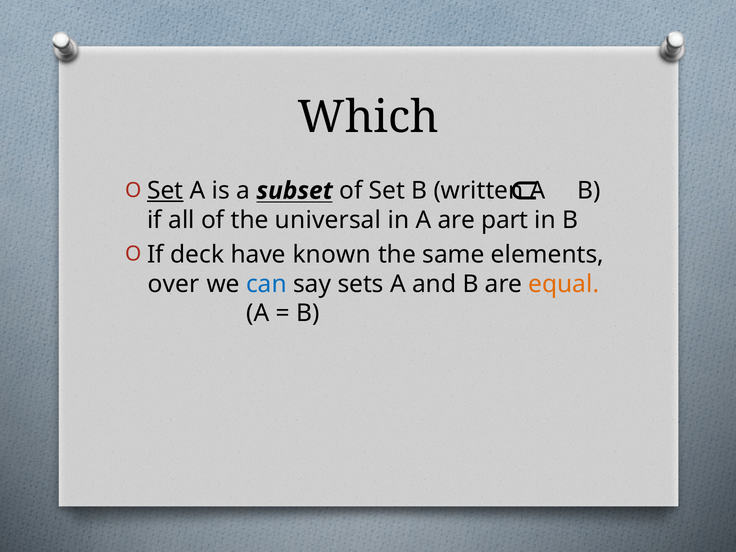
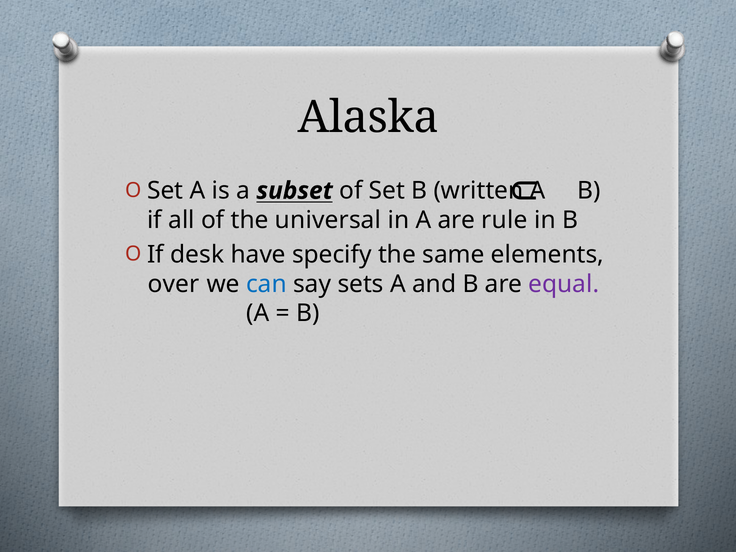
Which: Which -> Alaska
Set at (165, 191) underline: present -> none
part: part -> rule
deck: deck -> desk
known: known -> specify
equal colour: orange -> purple
